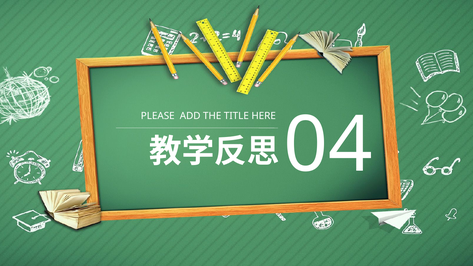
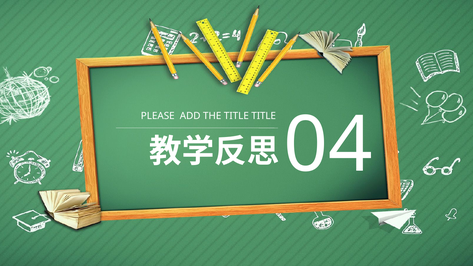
TITLE HERE: HERE -> TITLE
